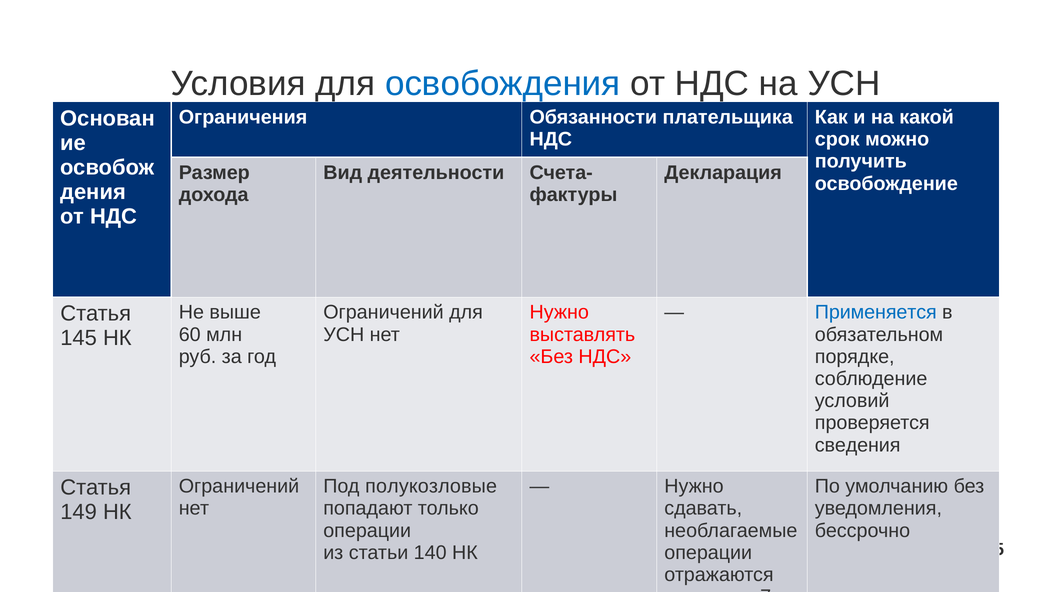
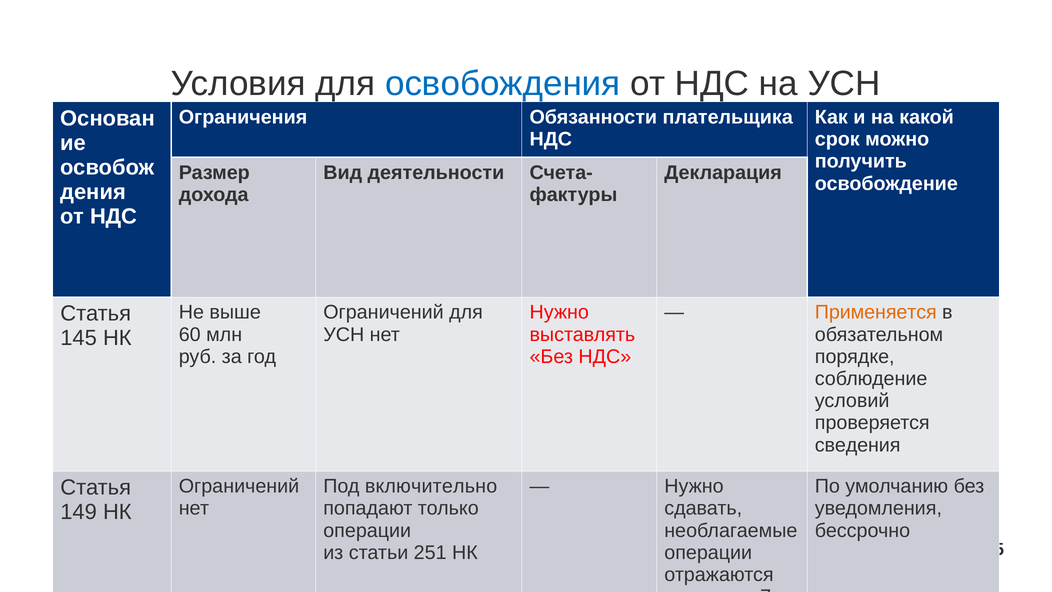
Применяется colour: blue -> orange
полукозловые: полукозловые -> включительно
140: 140 -> 251
